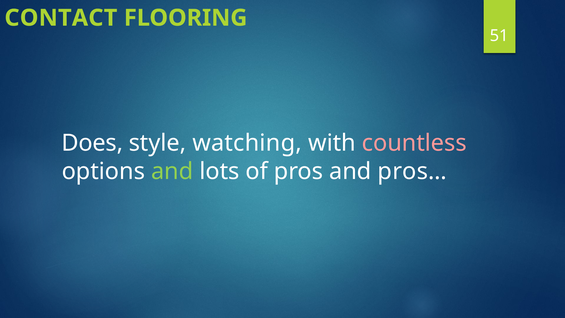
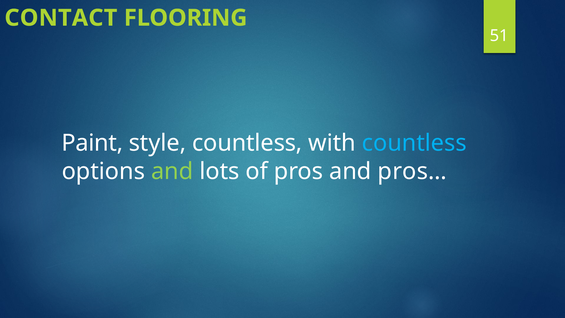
Does: Does -> Paint
style watching: watching -> countless
countless at (414, 143) colour: pink -> light blue
